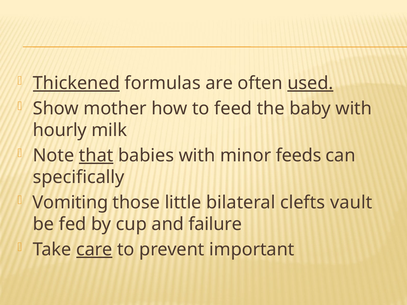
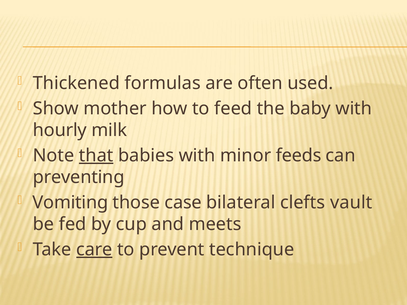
Thickened underline: present -> none
used underline: present -> none
specifically: specifically -> preventing
little: little -> case
failure: failure -> meets
important: important -> technique
